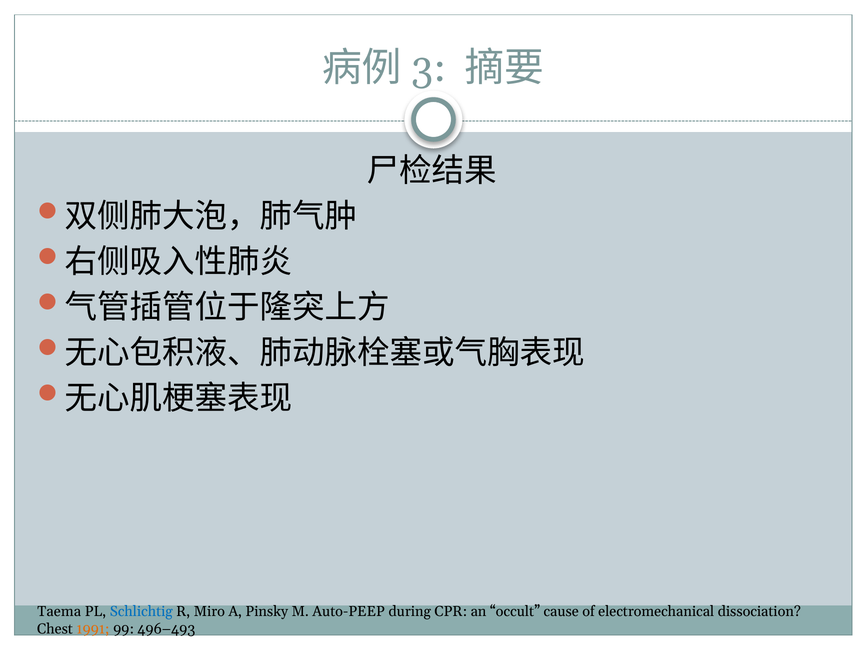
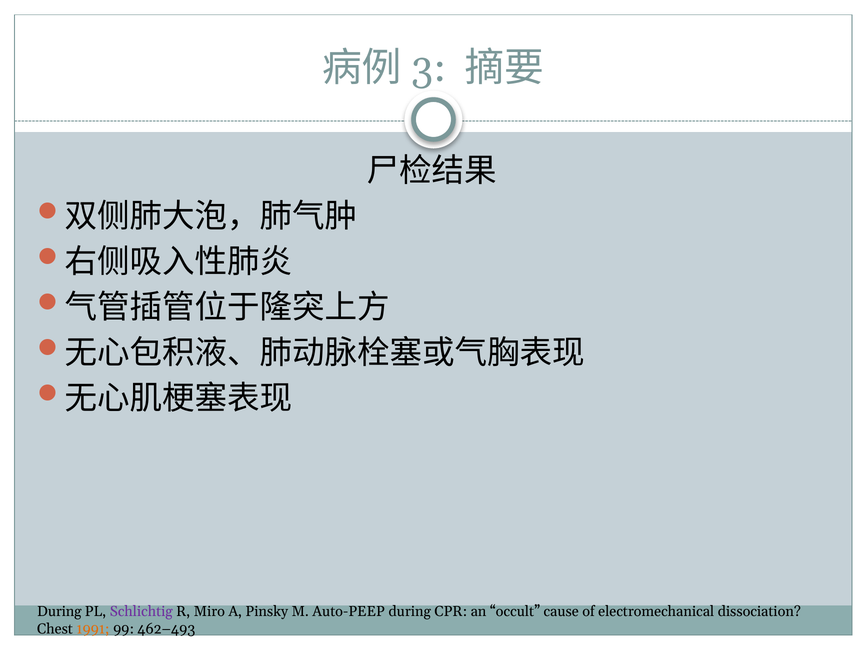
Taema at (59, 612): Taema -> During
Schlichtig colour: blue -> purple
496–493: 496–493 -> 462–493
